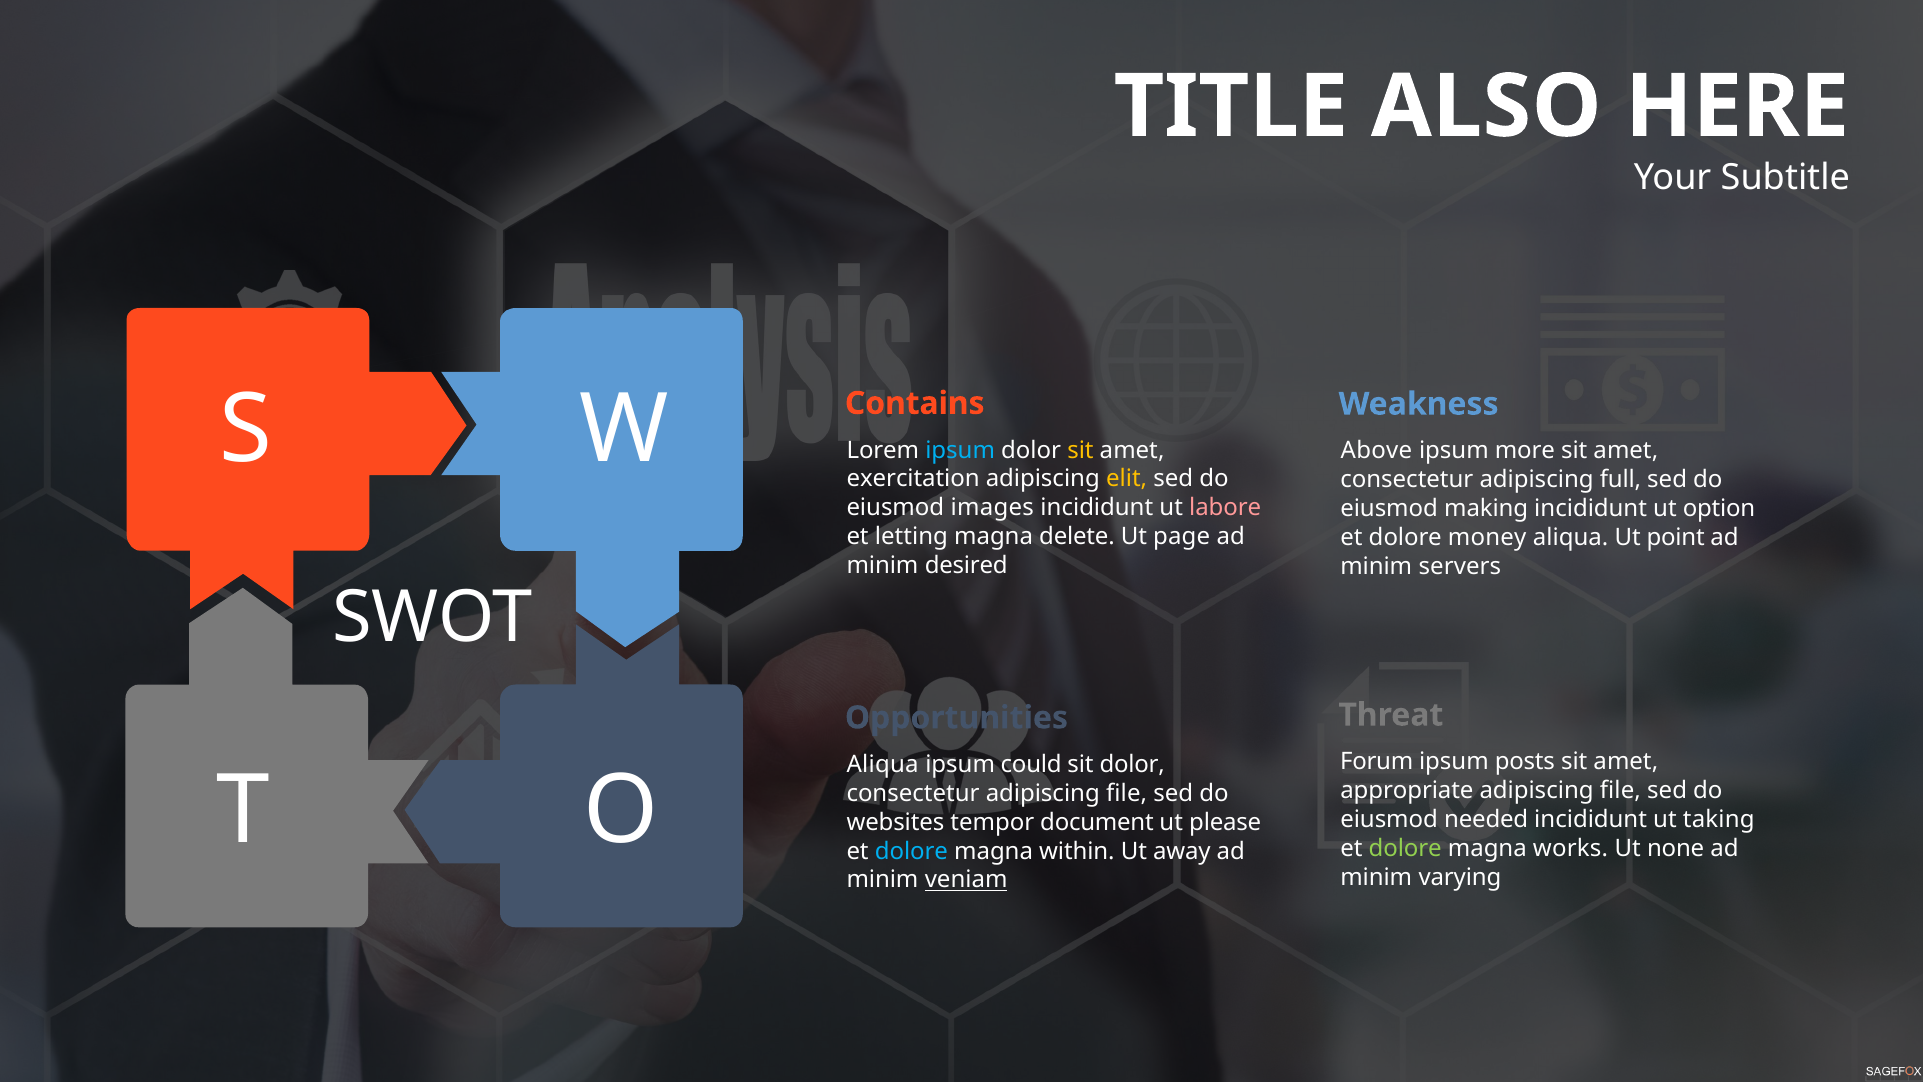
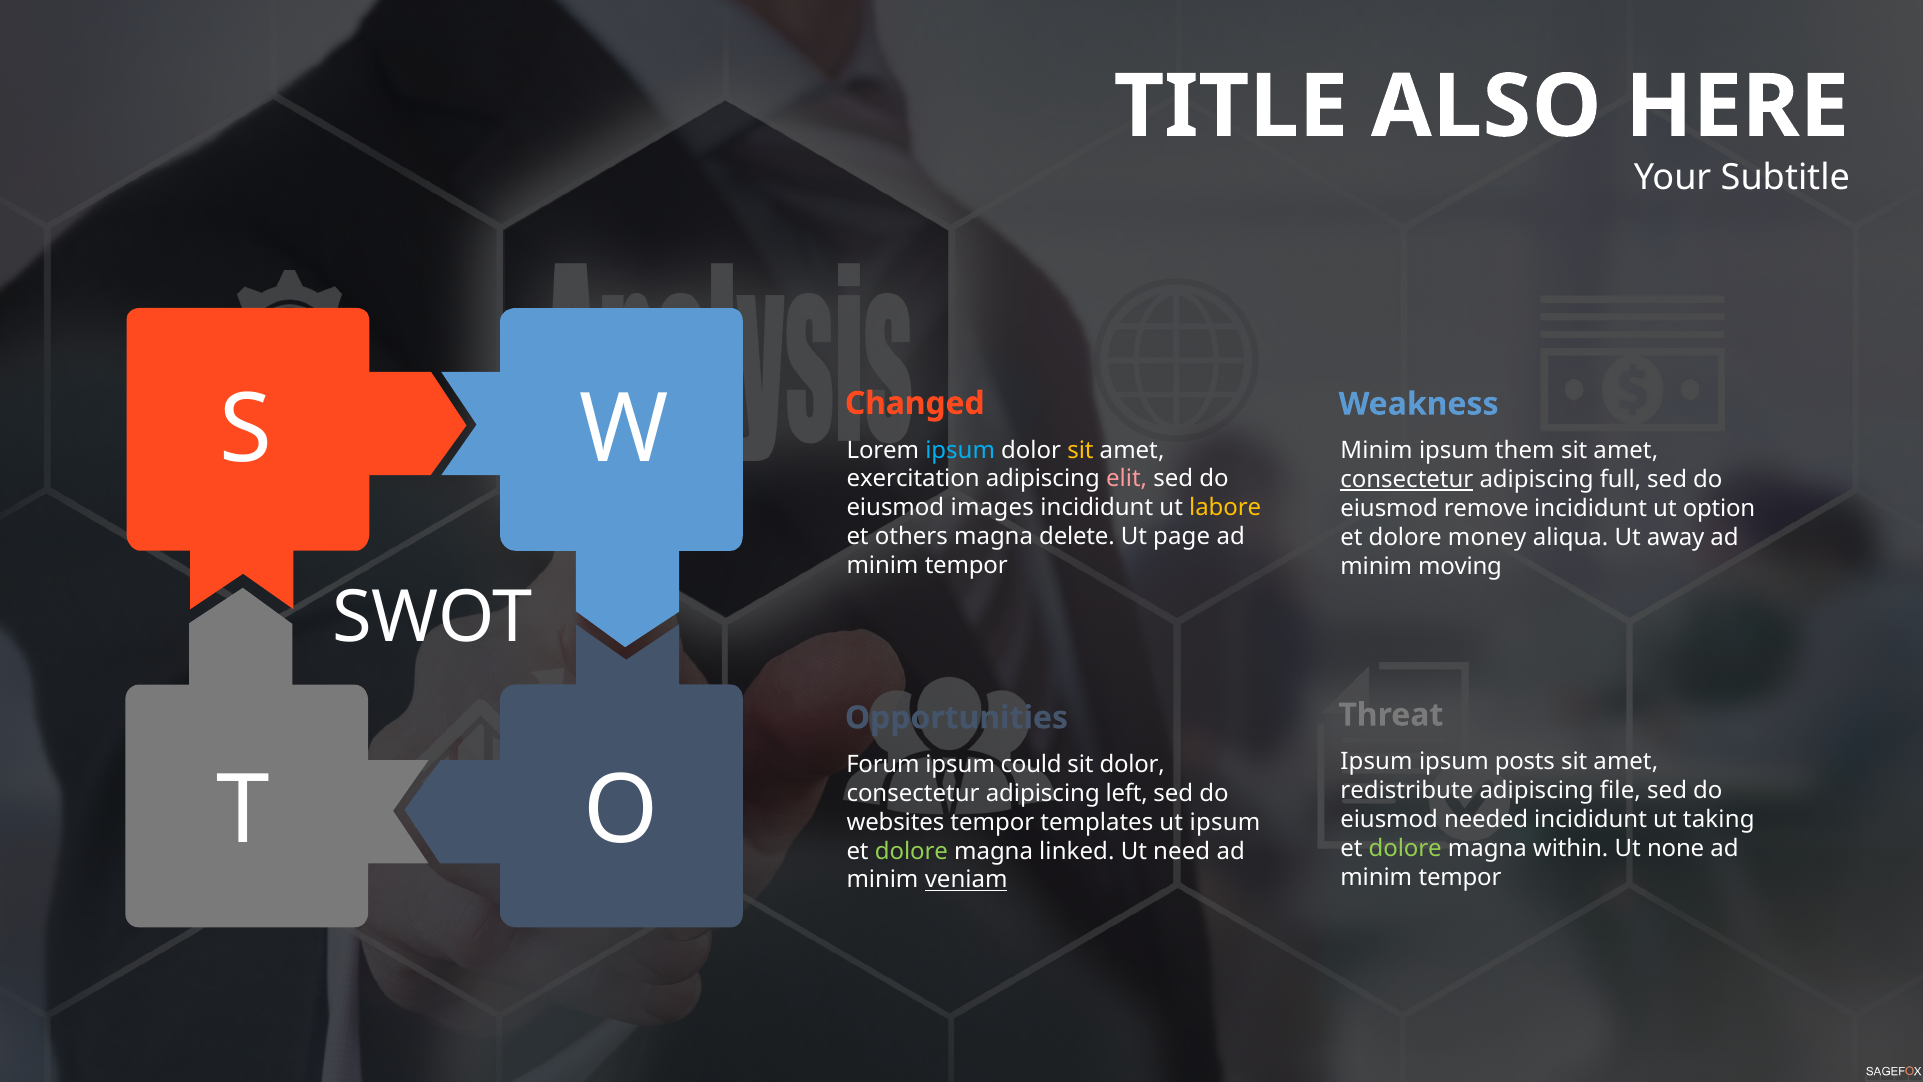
Contains: Contains -> Changed
Above at (1376, 451): Above -> Minim
more: more -> them
elit colour: yellow -> pink
consectetur at (1407, 480) underline: none -> present
labore colour: pink -> yellow
making: making -> remove
letting: letting -> others
point: point -> away
desired at (966, 565): desired -> tempor
servers: servers -> moving
Forum at (1377, 762): Forum -> Ipsum
Aliqua at (883, 764): Aliqua -> Forum
appropriate: appropriate -> redistribute
consectetur adipiscing file: file -> left
document: document -> templates
ut please: please -> ipsum
works: works -> within
dolore at (911, 851) colour: light blue -> light green
within: within -> linked
away: away -> need
varying at (1460, 877): varying -> tempor
